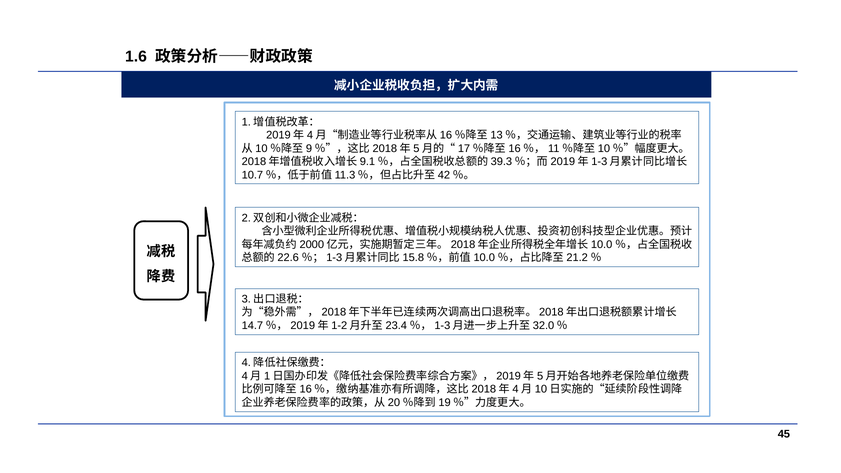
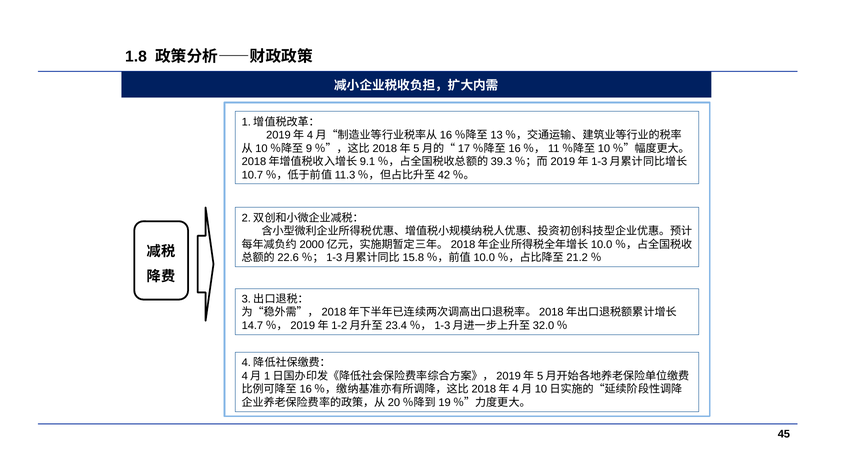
1.6: 1.6 -> 1.8
